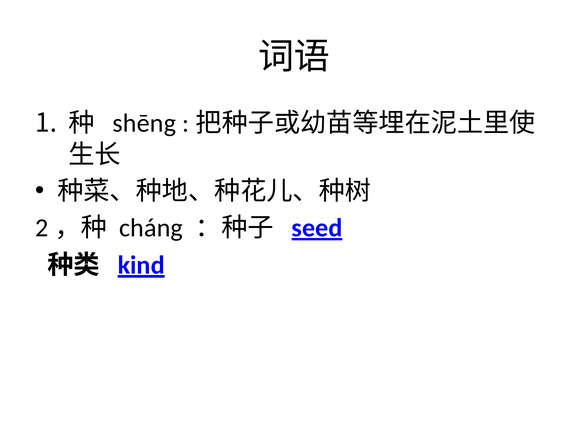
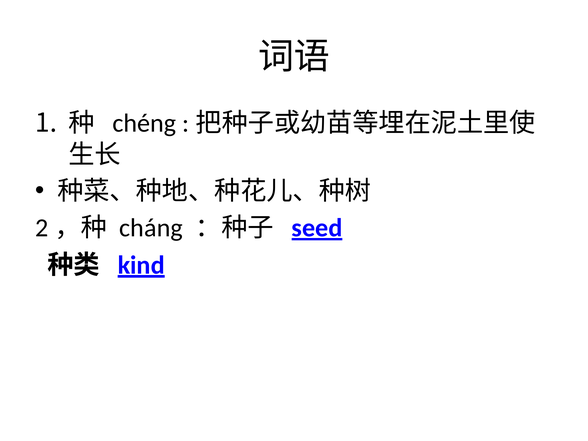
shēng: shēng -> chéng
